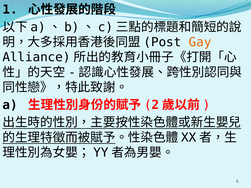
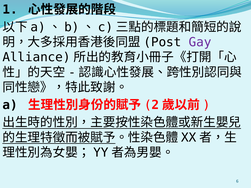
Gay colour: orange -> purple
